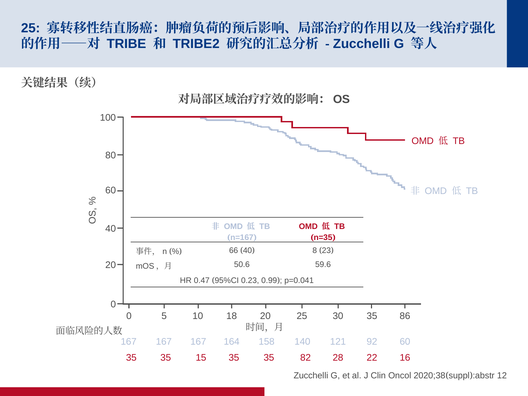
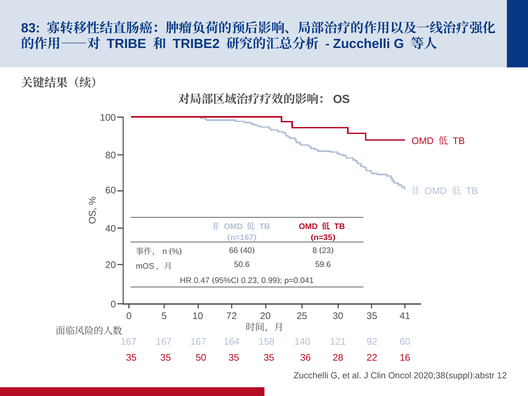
25 at (31, 28): 25 -> 83
18: 18 -> 72
86: 86 -> 41
15: 15 -> 50
82: 82 -> 36
